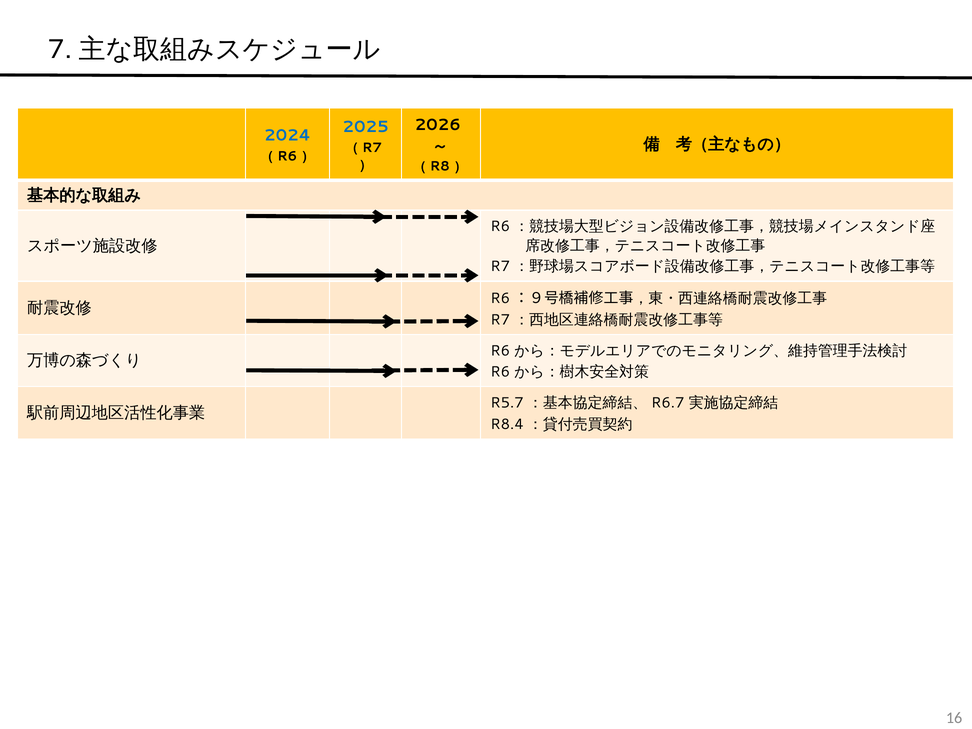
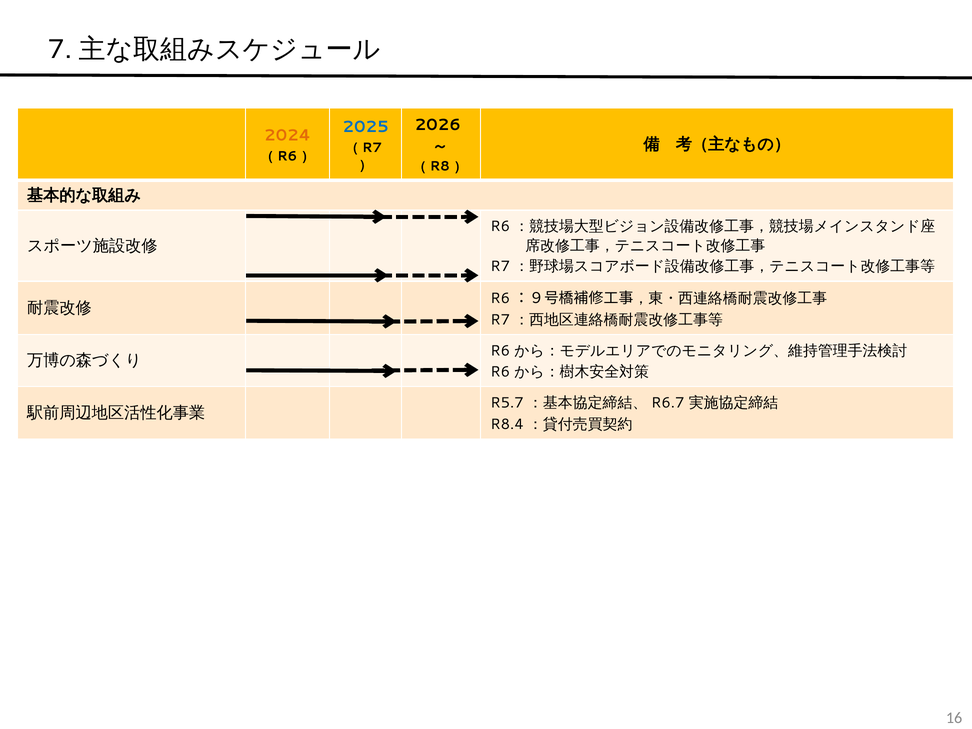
2024 colour: blue -> orange
